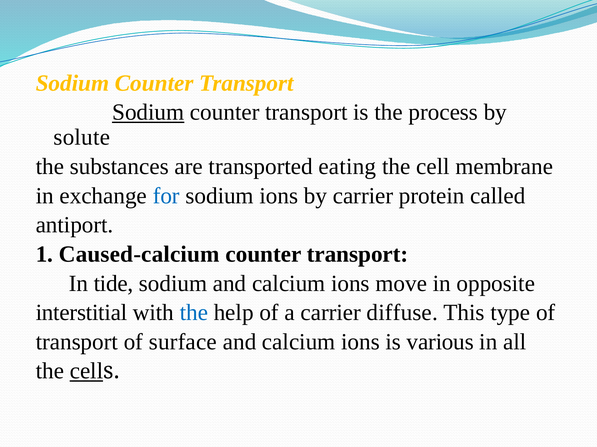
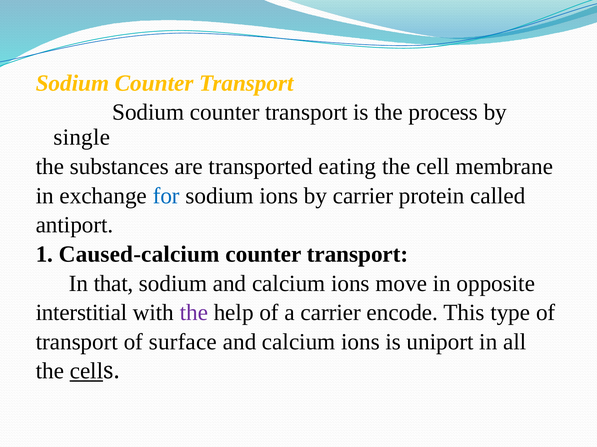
Sodium at (148, 112) underline: present -> none
solute: solute -> single
tide: tide -> that
the at (194, 313) colour: blue -> purple
diffuse: diffuse -> encode
various: various -> uniport
